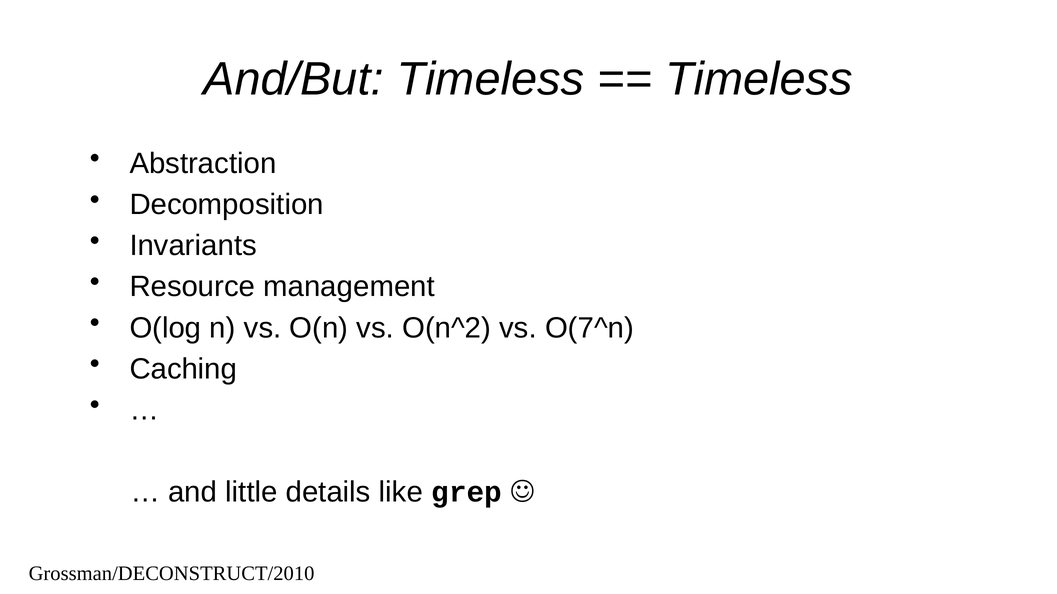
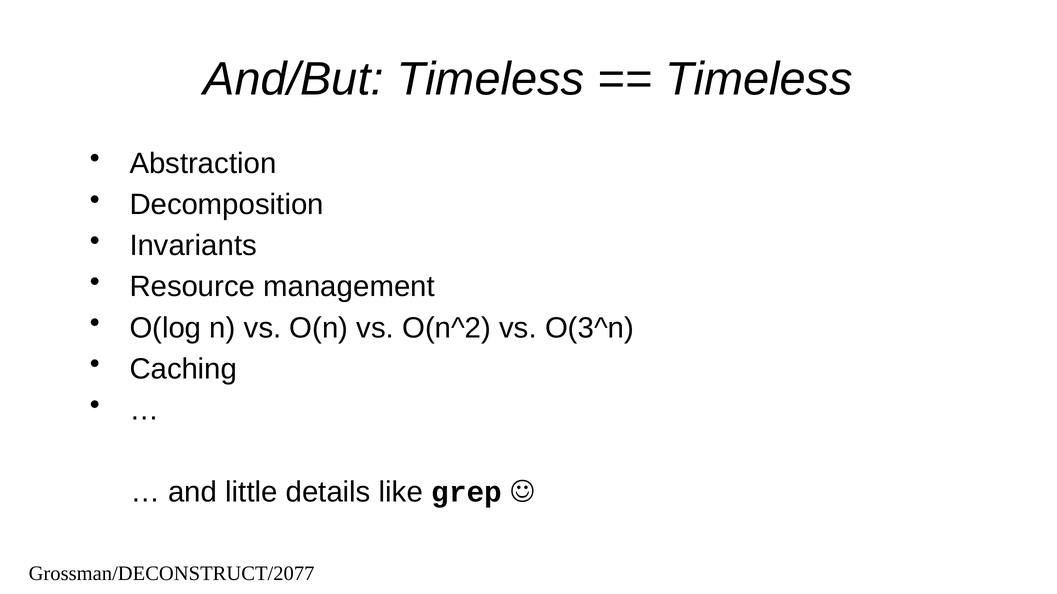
O(7^n: O(7^n -> O(3^n
Grossman/DECONSTRUCT/2010: Grossman/DECONSTRUCT/2010 -> Grossman/DECONSTRUCT/2077
